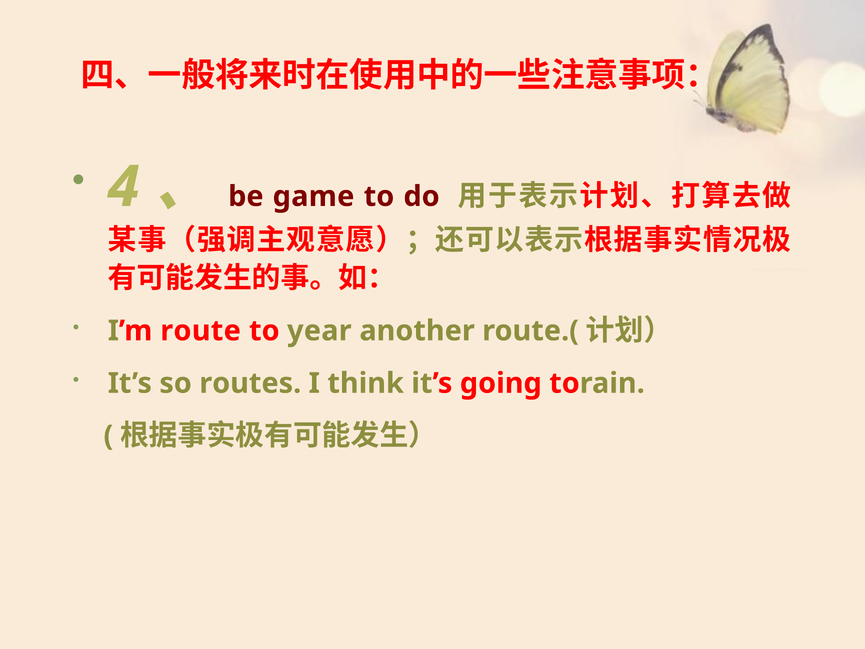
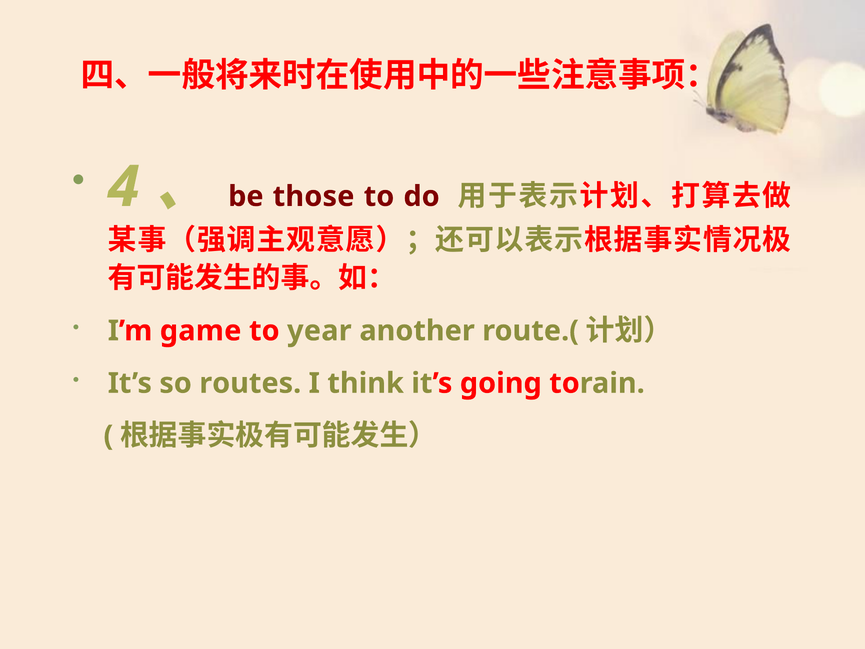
game: game -> those
route: route -> game
